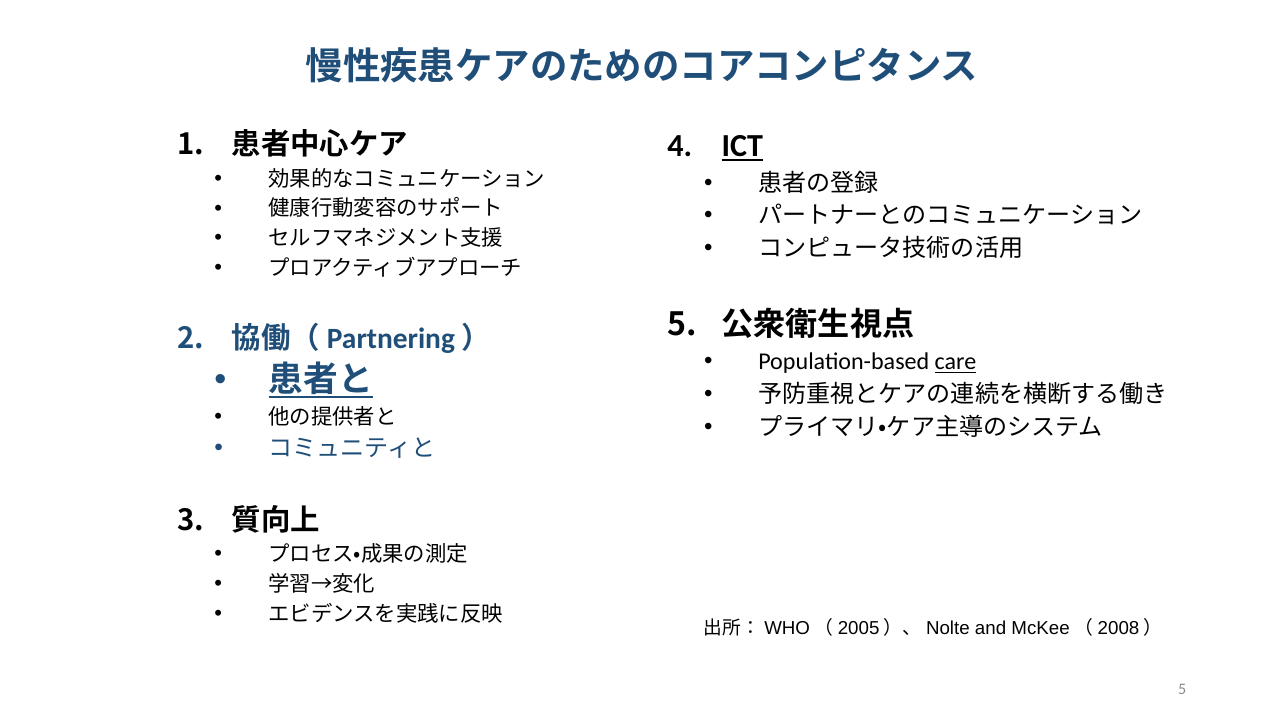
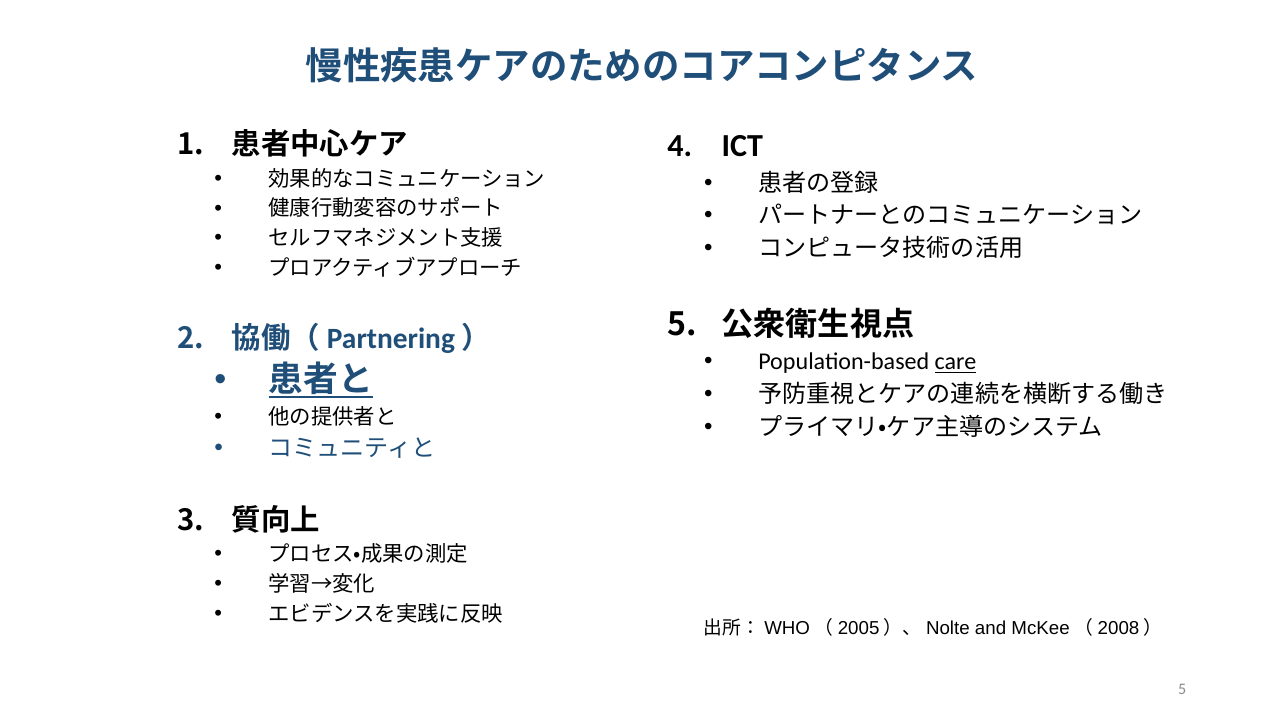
ICT underline: present -> none
